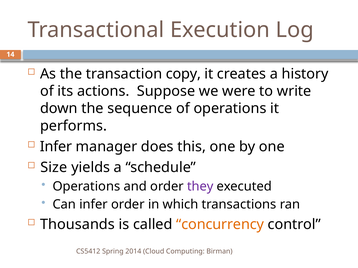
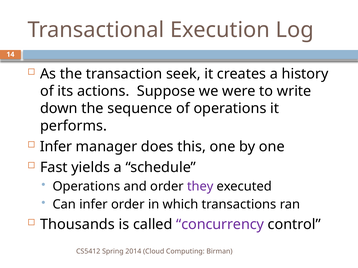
copy: copy -> seek
Size: Size -> Fast
concurrency colour: orange -> purple
